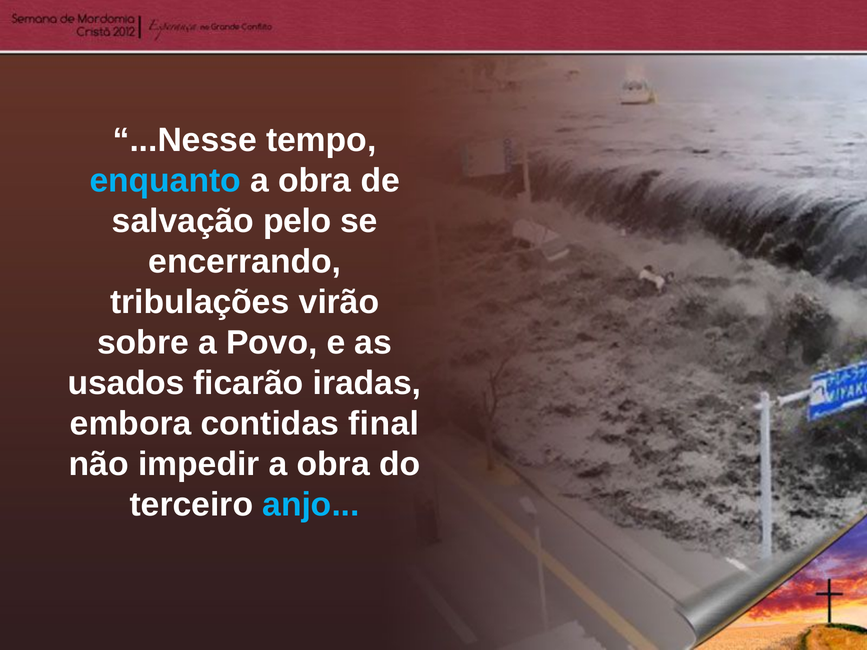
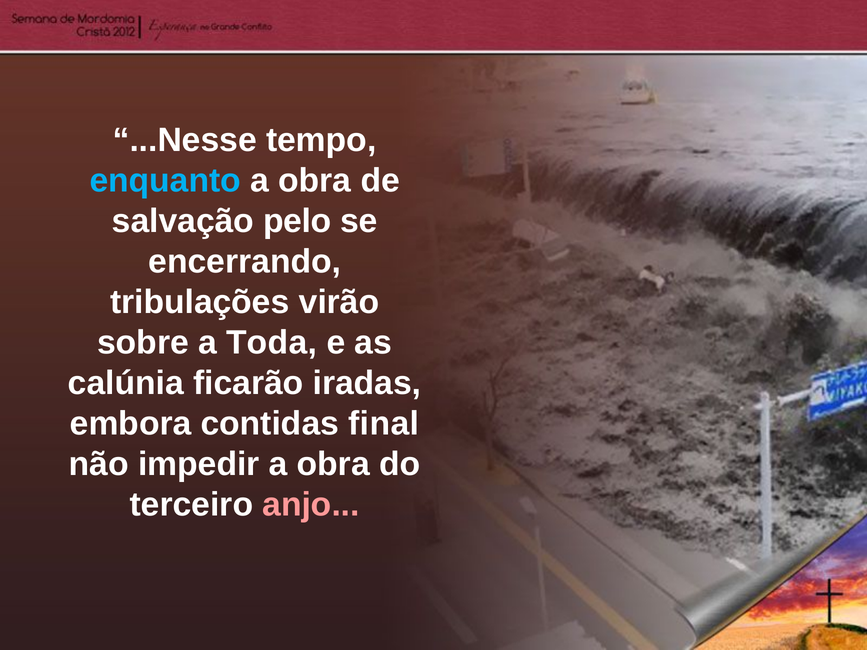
Povo: Povo -> Toda
usados: usados -> calúnia
anjo colour: light blue -> pink
